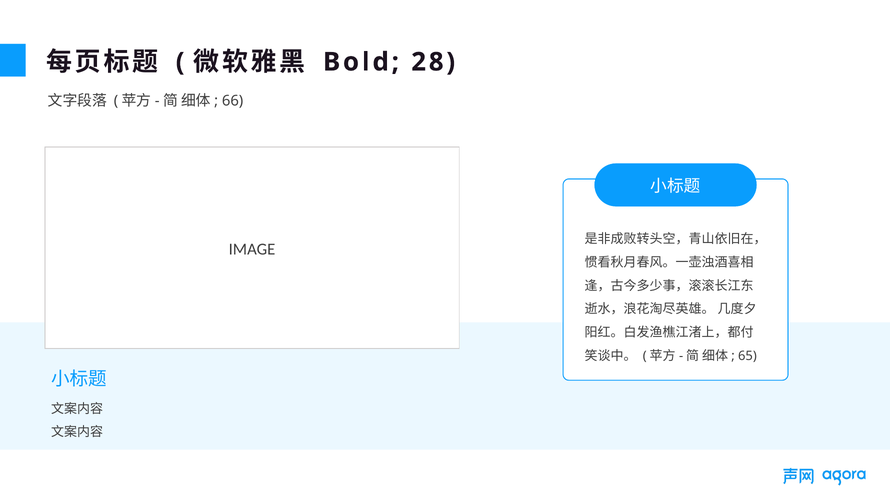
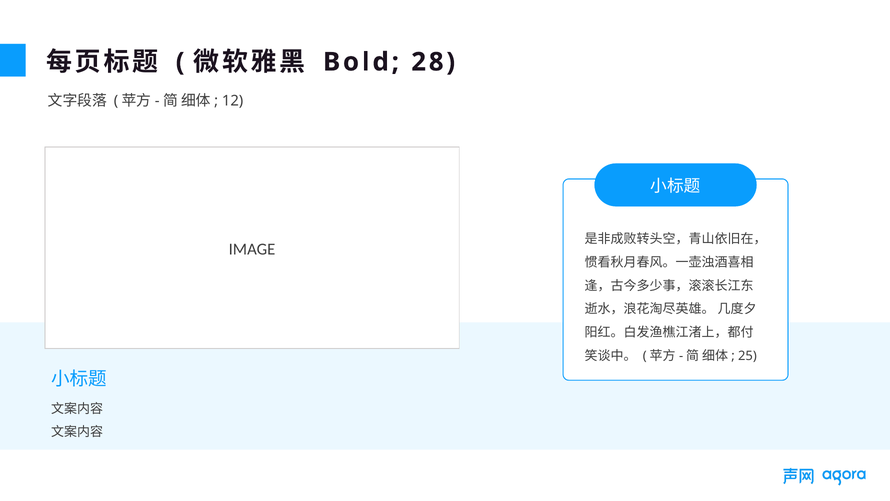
66: 66 -> 12
65: 65 -> 25
